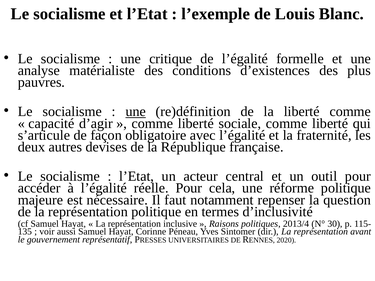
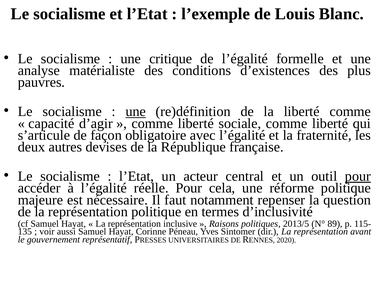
pour at (358, 176) underline: none -> present
2013/4: 2013/4 -> 2013/5
30: 30 -> 89
